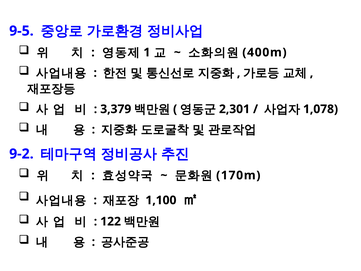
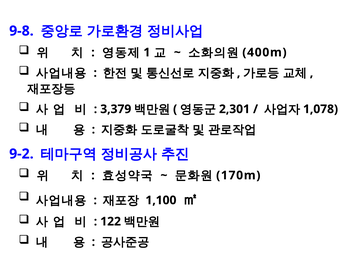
9-5: 9-5 -> 9-8
